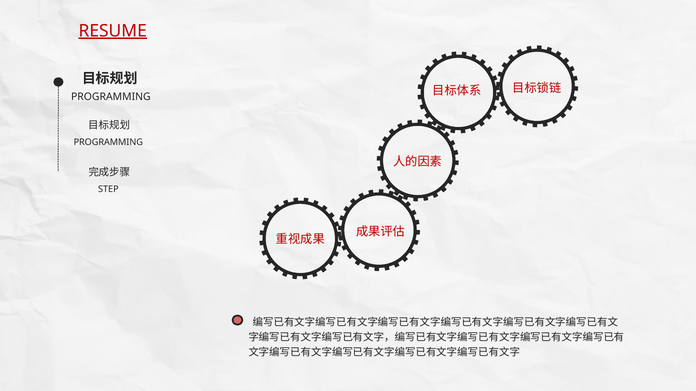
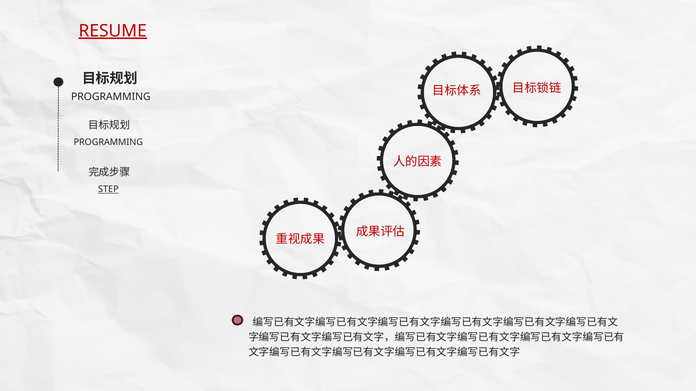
STEP underline: none -> present
